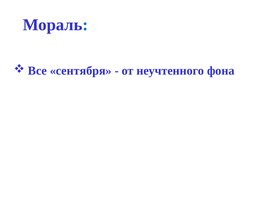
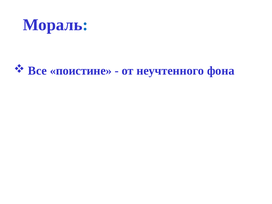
сентября: сентября -> поистине
